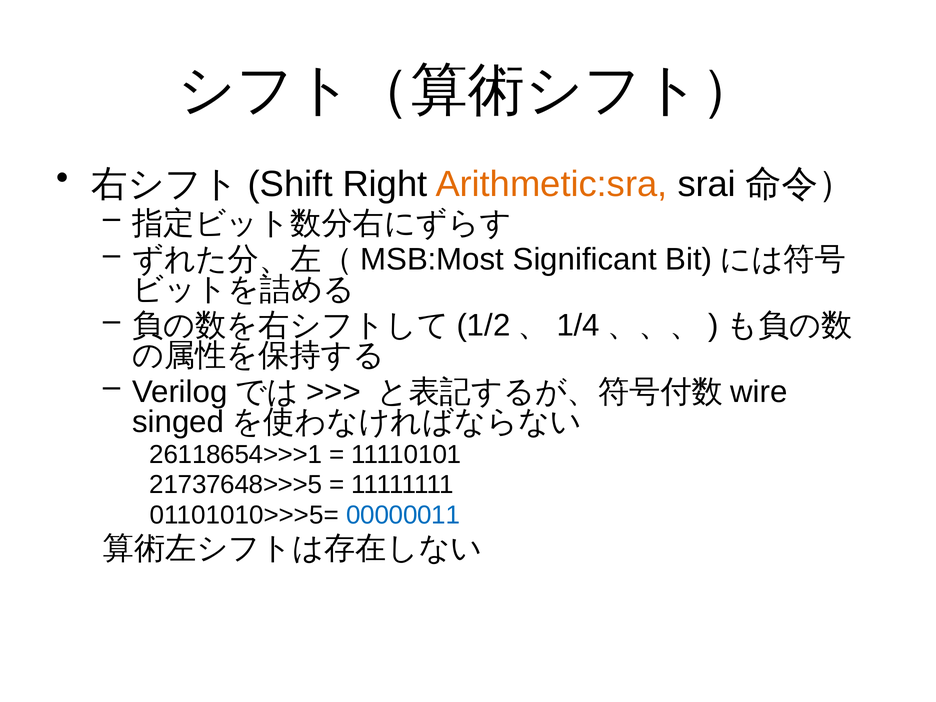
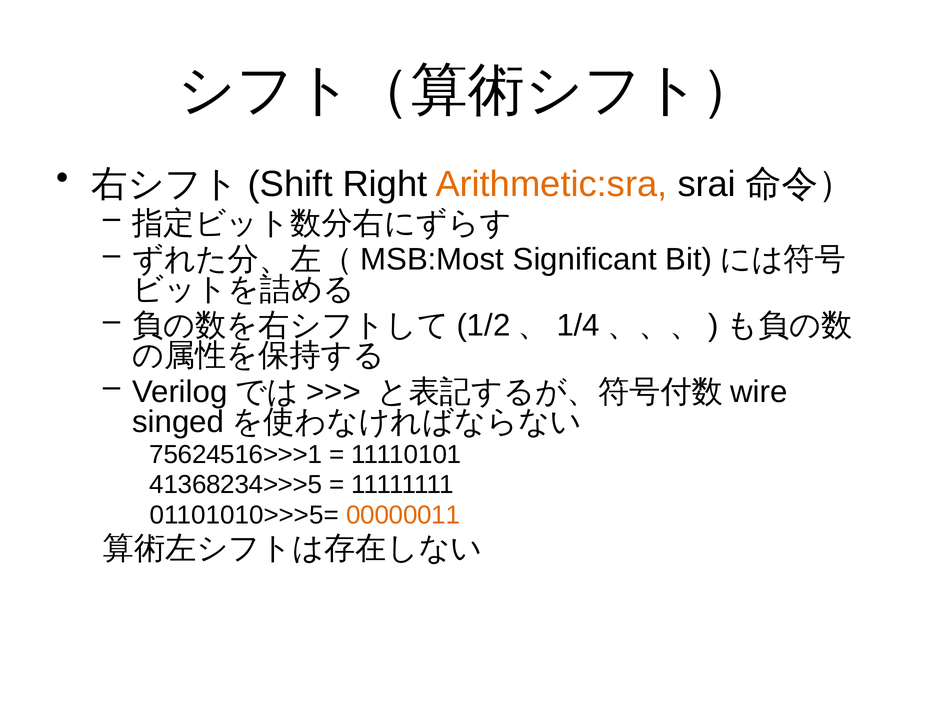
26118654>>>1: 26118654>>>1 -> 75624516>>>1
21737648>>>5: 21737648>>>5 -> 41368234>>>5
00000011 colour: blue -> orange
